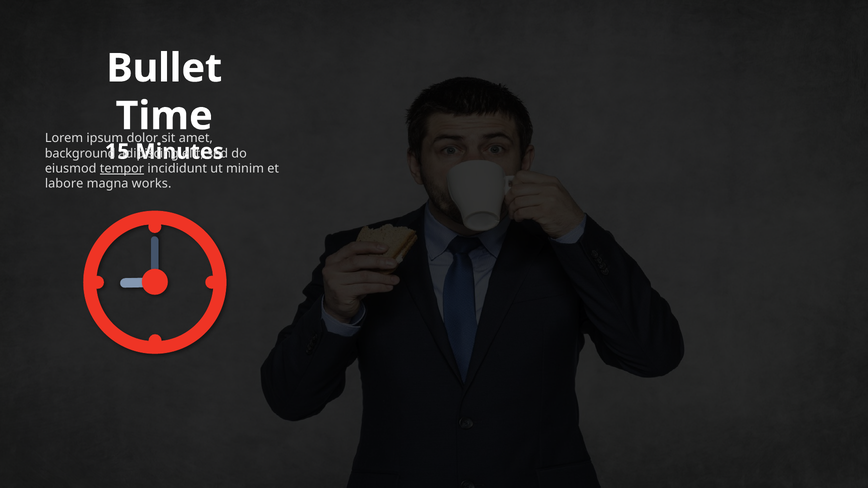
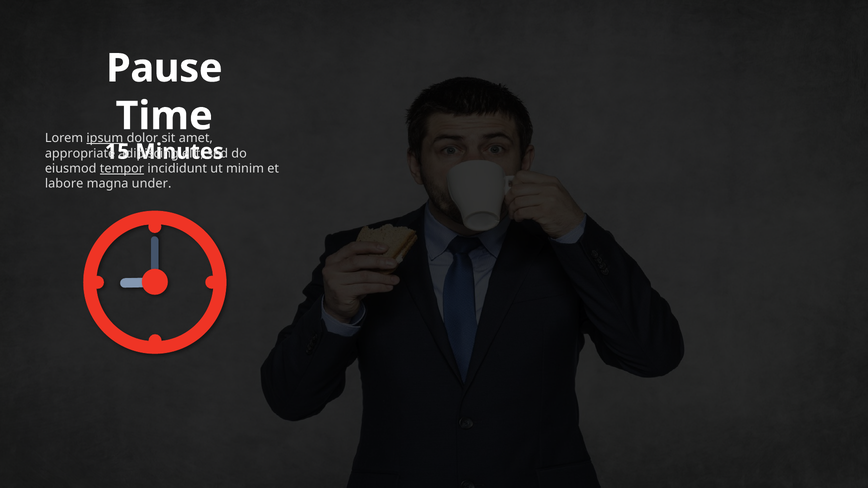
Bullet: Bullet -> Pause
ipsum underline: none -> present
background: background -> appropriate
works: works -> under
